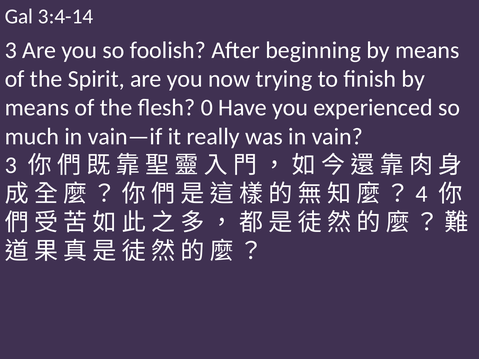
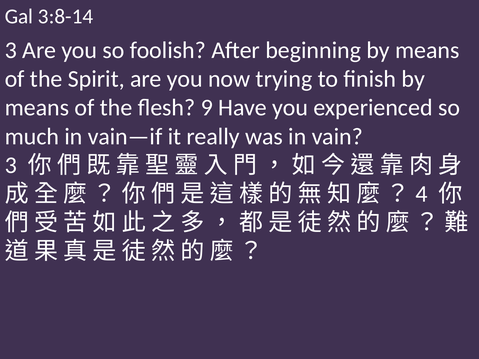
3:4-14: 3:4-14 -> 3:8-14
0: 0 -> 9
